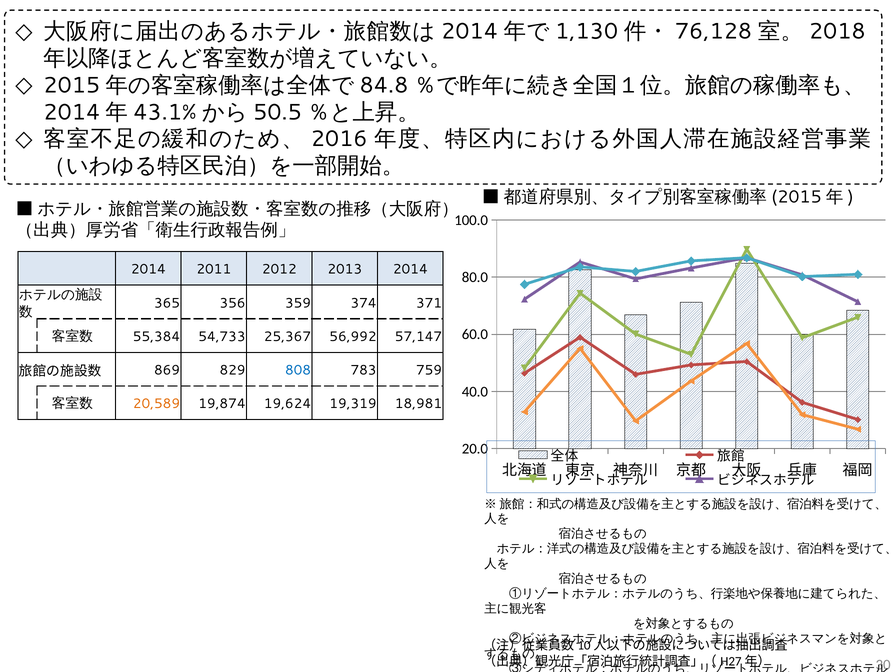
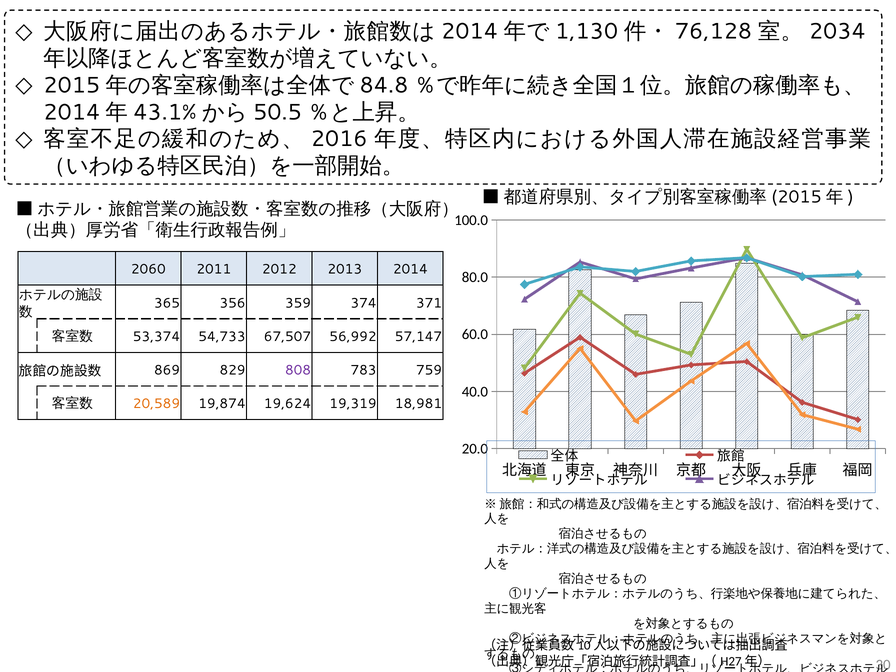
2018: 2018 -> 2034
2014 at (148, 269): 2014 -> 2060
55,384: 55,384 -> 53,374
25,367: 25,367 -> 67,507
808 colour: blue -> purple
